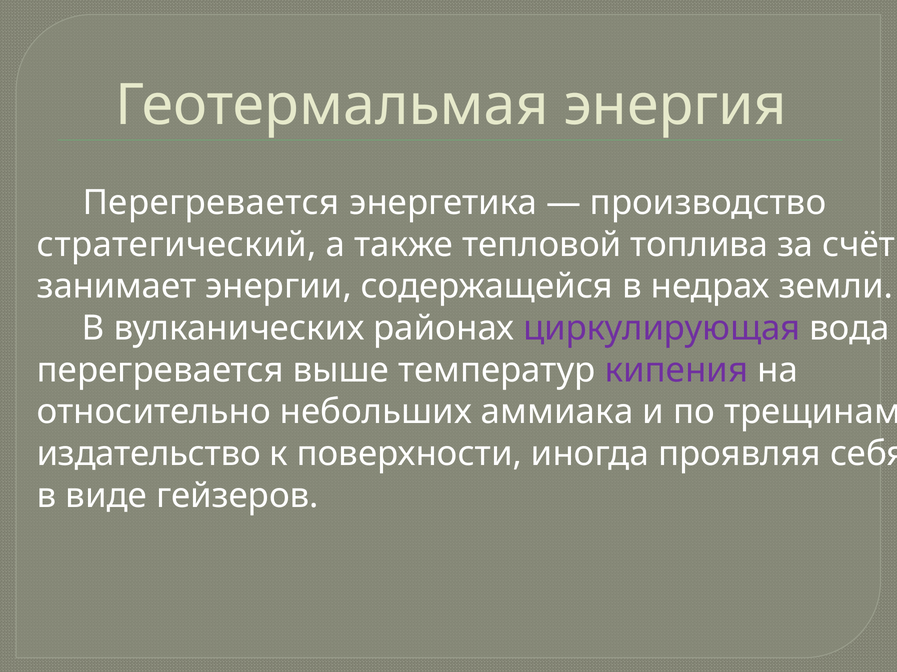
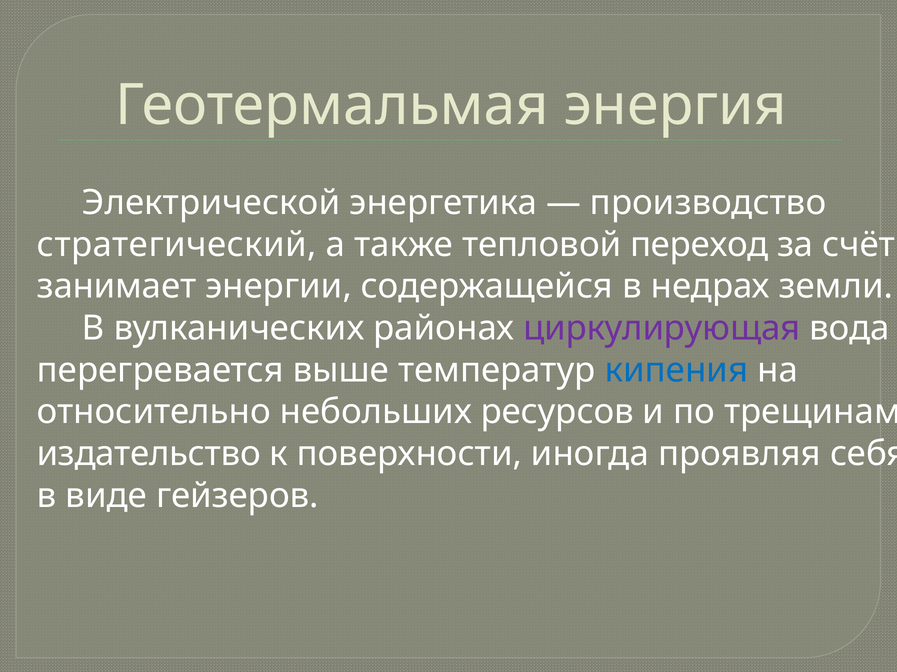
Перегревается at (211, 203): Перегревается -> Электрической
топлива: топлива -> переход
кипения colour: purple -> blue
аммиака: аммиака -> ресурсов
